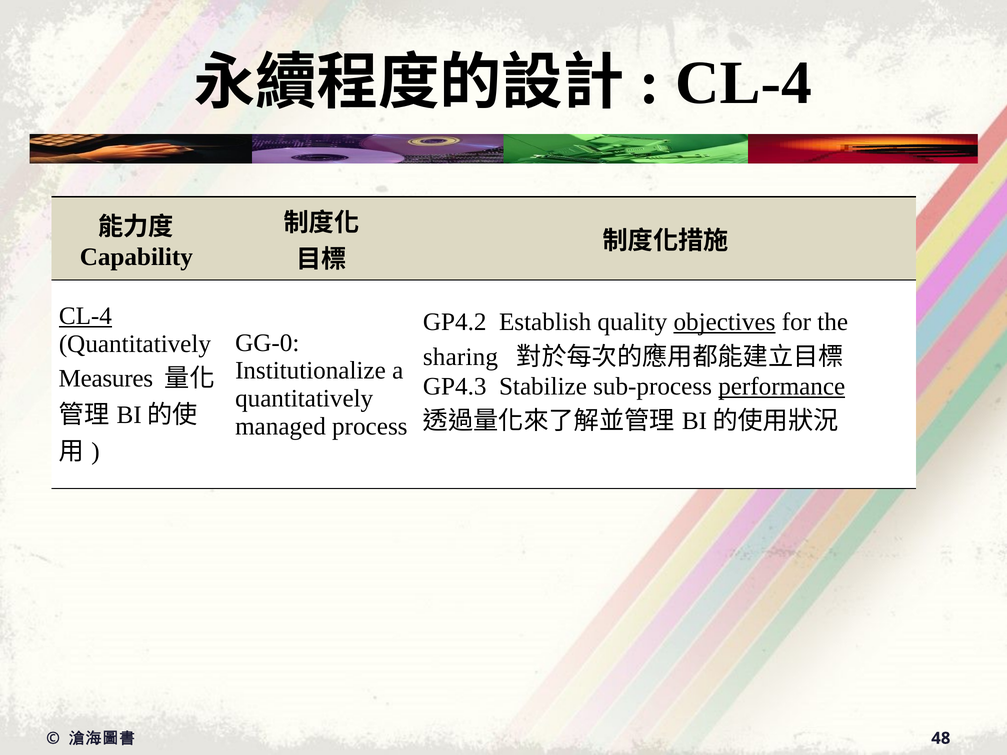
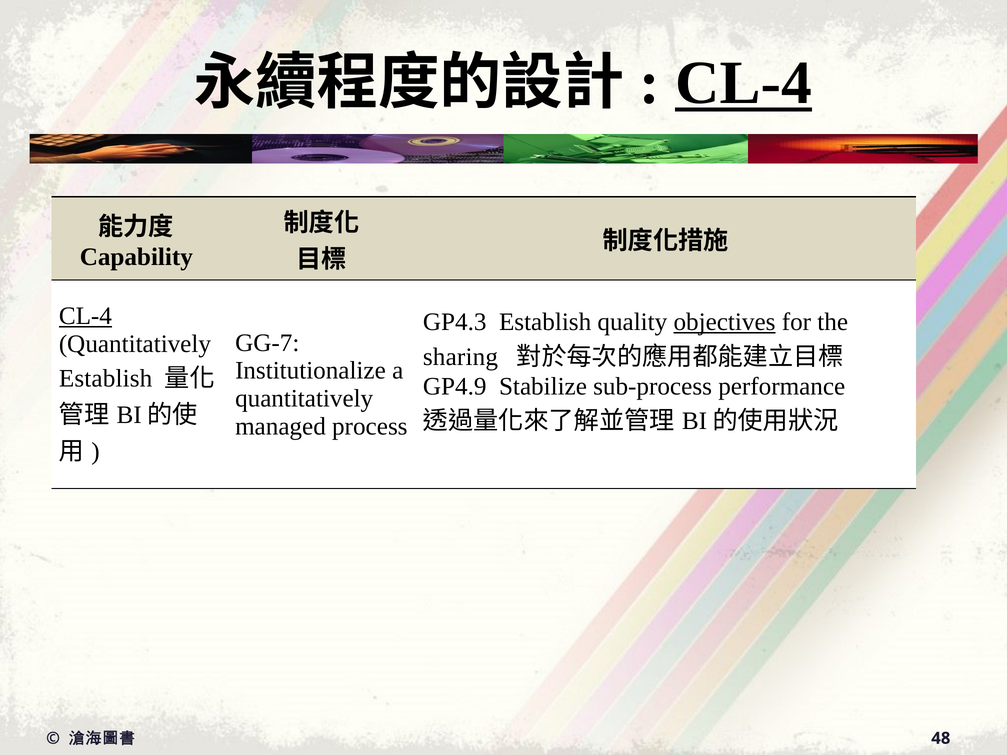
CL-4 at (744, 83) underline: none -> present
GP4.2: GP4.2 -> GP4.3
GG-0: GG-0 -> GG-7
Measures at (106, 379): Measures -> Establish
GP4.3: GP4.3 -> GP4.9
performance underline: present -> none
